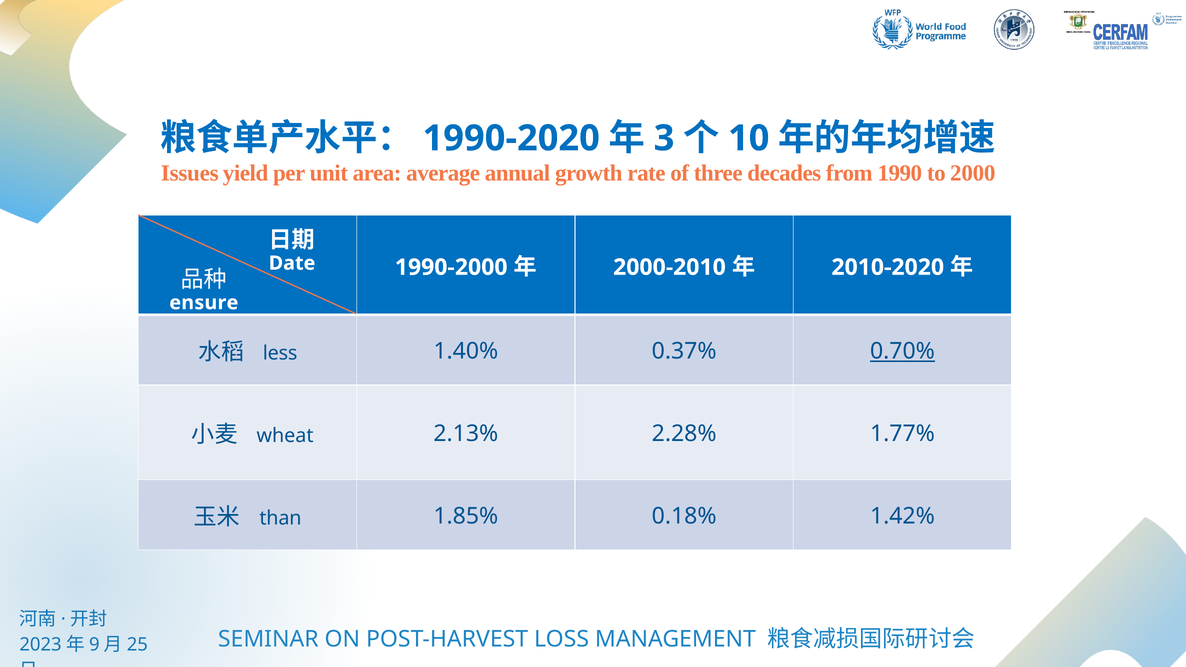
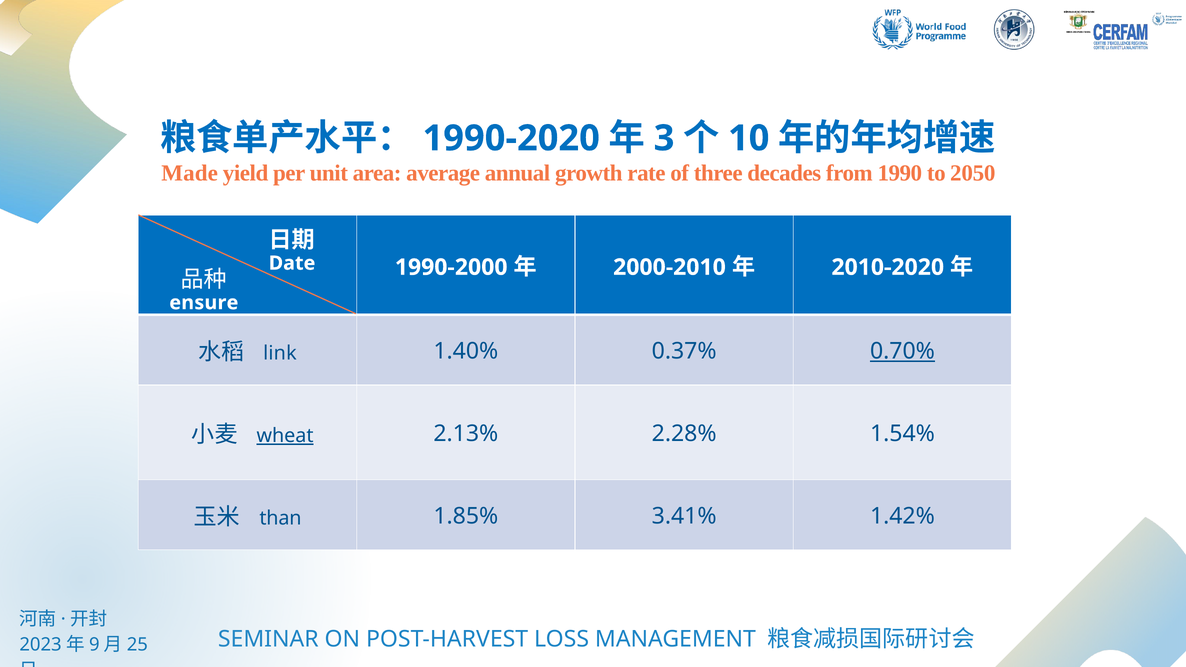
Issues: Issues -> Made
2000: 2000 -> 2050
less: less -> link
wheat underline: none -> present
1.77%: 1.77% -> 1.54%
0.18%: 0.18% -> 3.41%
